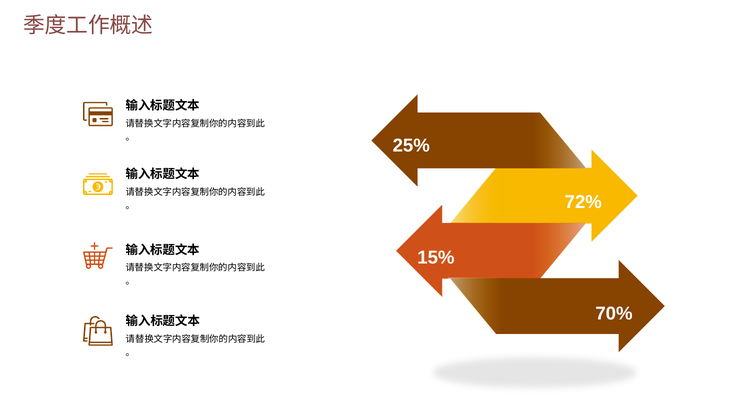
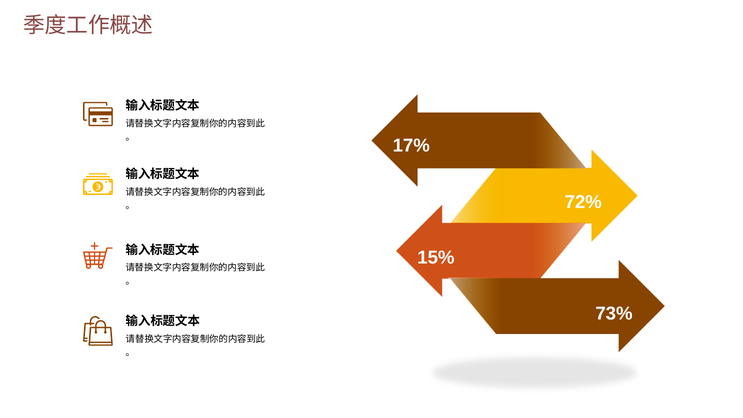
25%: 25% -> 17%
70%: 70% -> 73%
